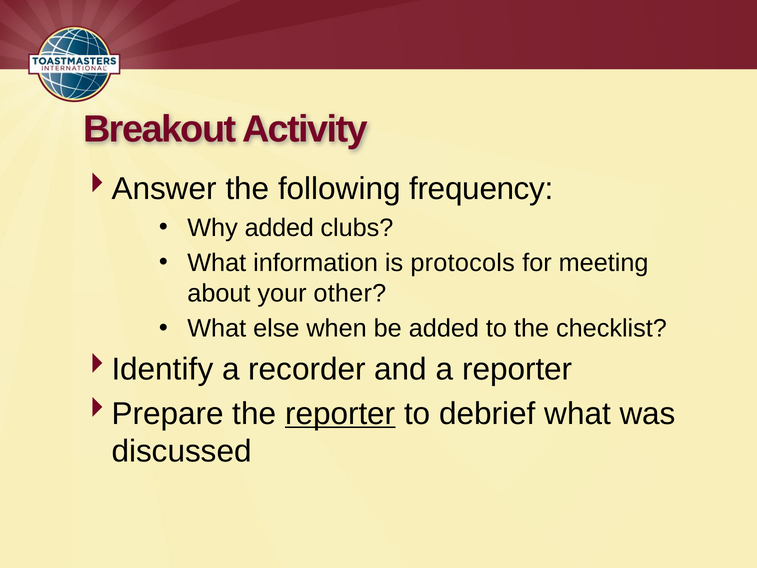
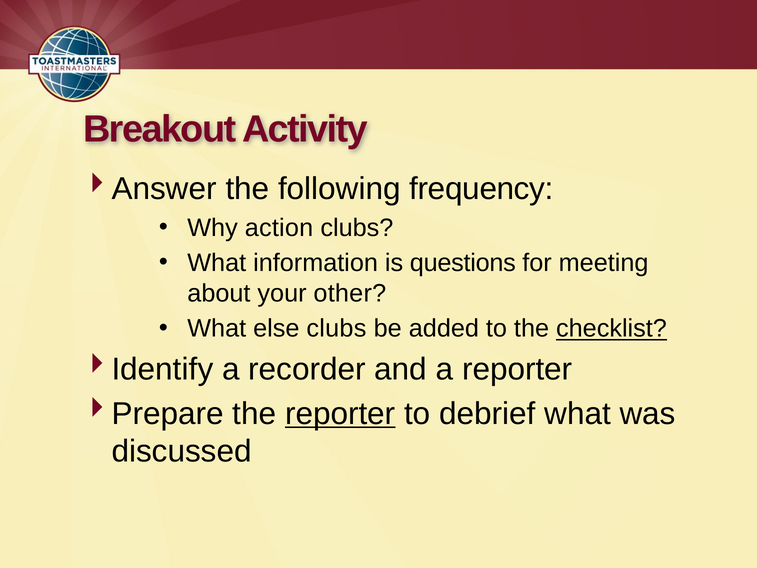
Why added: added -> action
protocols: protocols -> questions
else when: when -> clubs
checklist underline: none -> present
